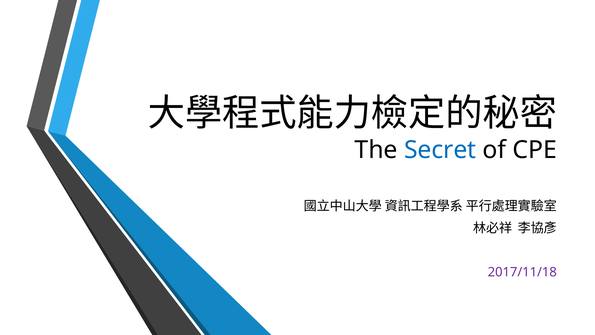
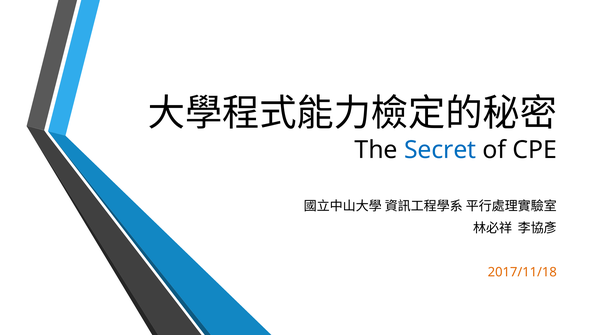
2017/11/18 colour: purple -> orange
